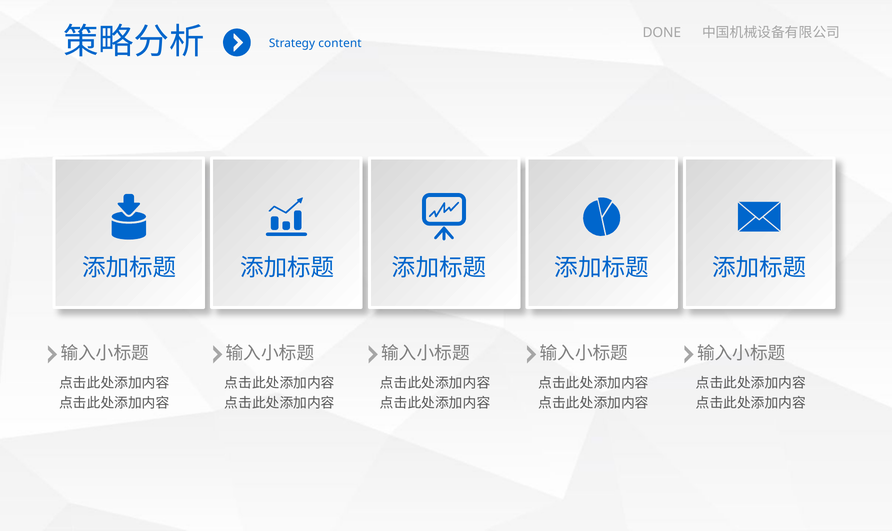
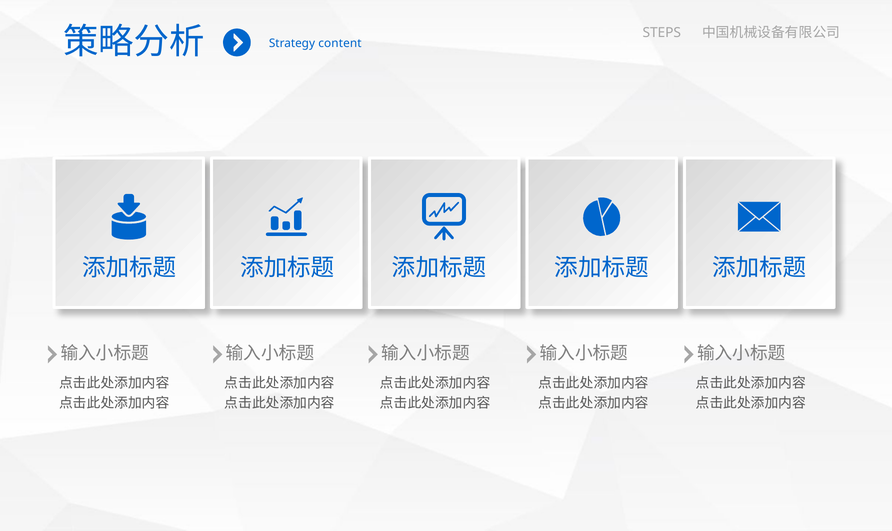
DONE: DONE -> STEPS
